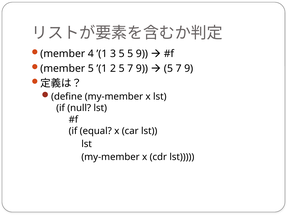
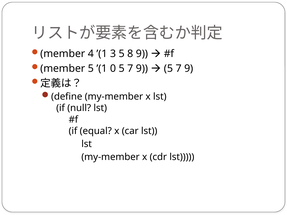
5 5: 5 -> 8
2: 2 -> 0
